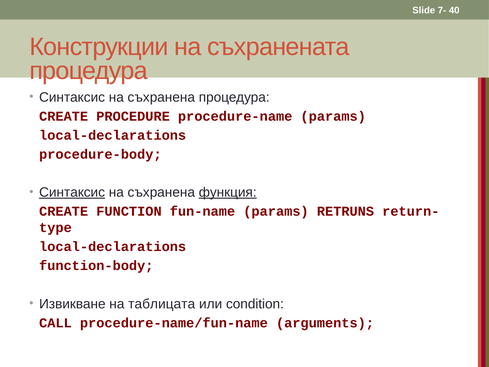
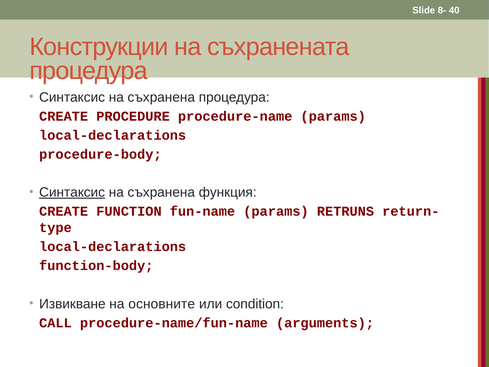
7-: 7- -> 8-
функция underline: present -> none
таблицата: таблицата -> основните
